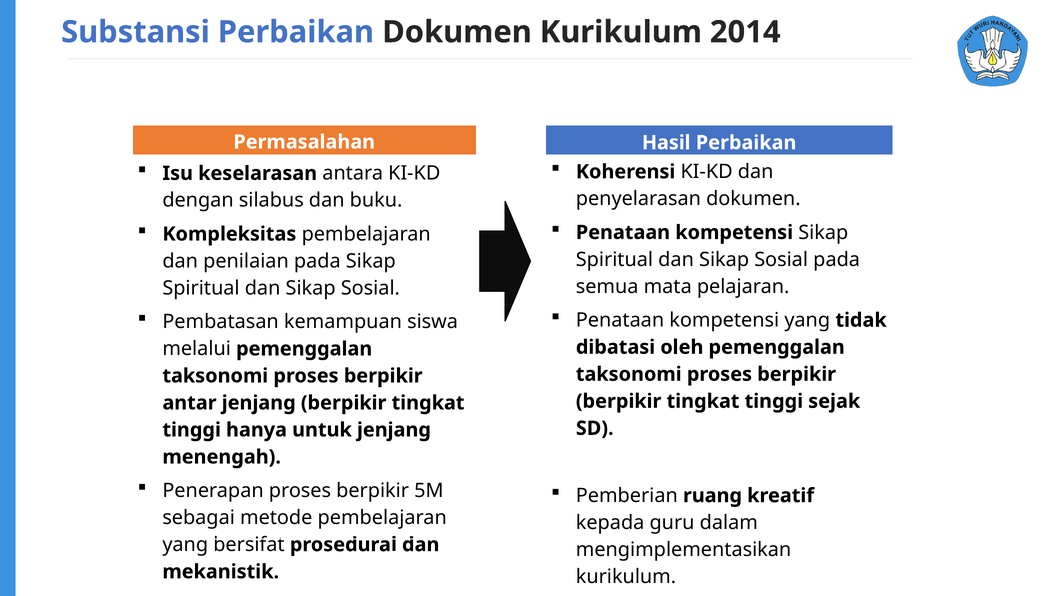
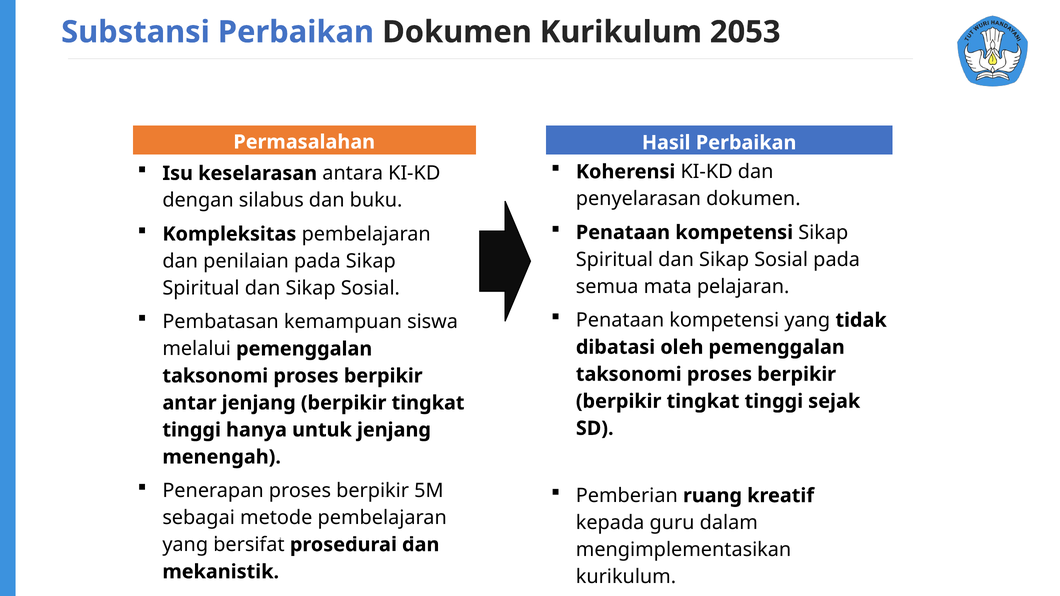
2014: 2014 -> 2053
